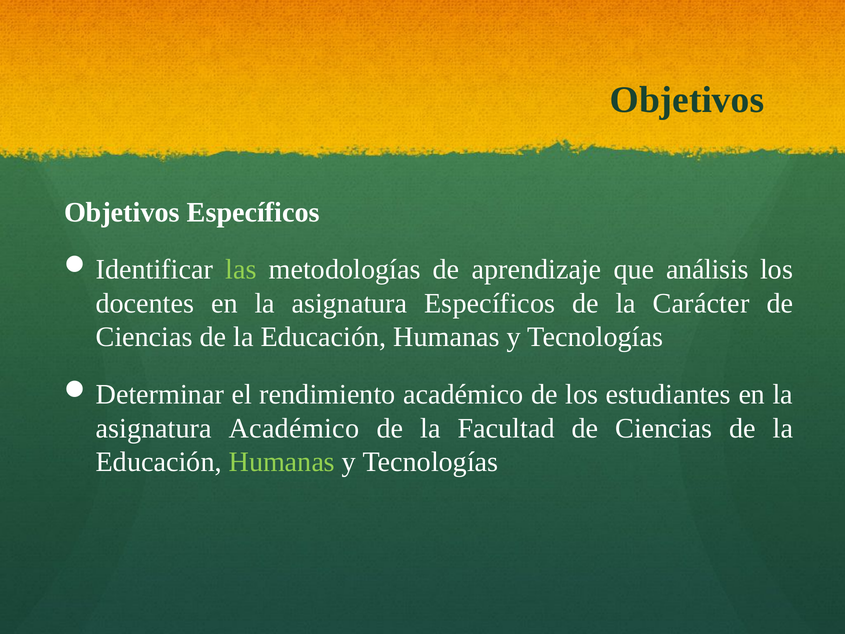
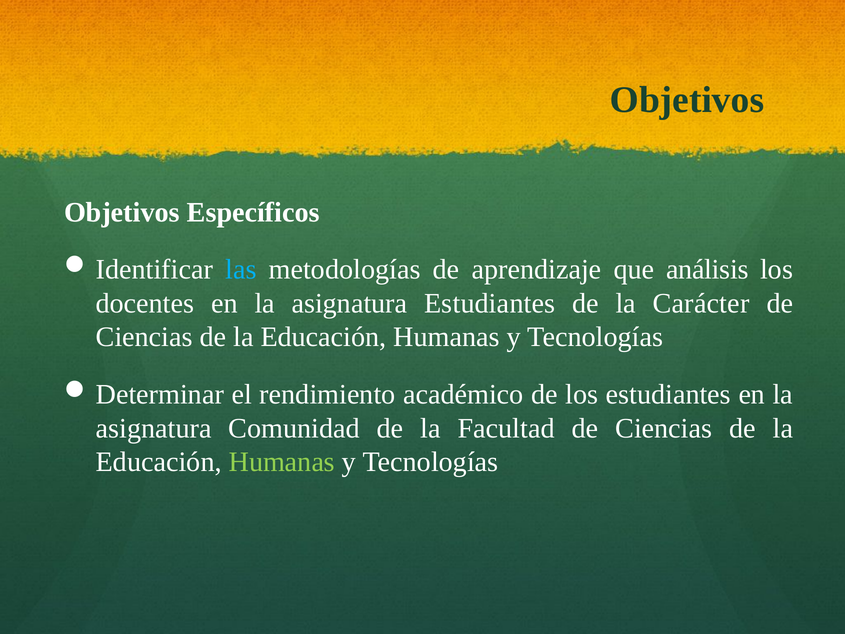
las colour: light green -> light blue
asignatura Específicos: Específicos -> Estudiantes
asignatura Académico: Académico -> Comunidad
